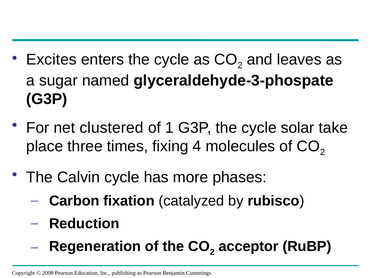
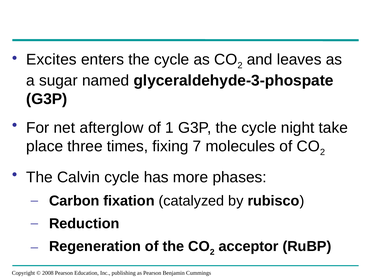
clustered: clustered -> afterglow
solar: solar -> night
4: 4 -> 7
